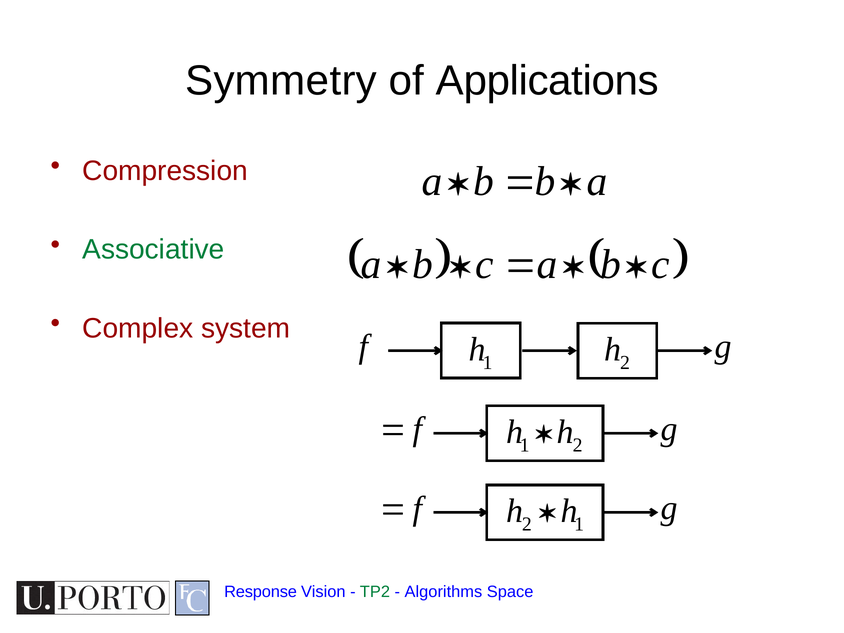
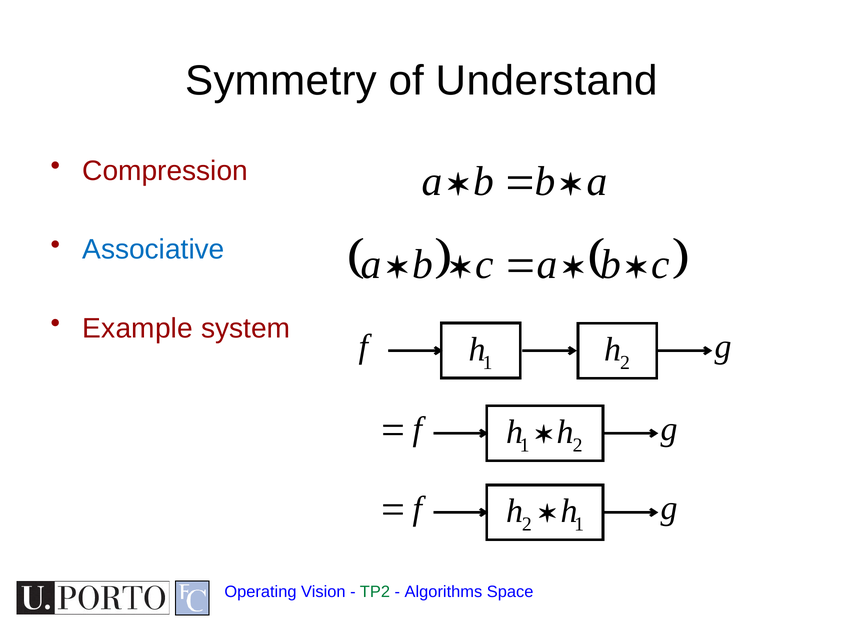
Applications: Applications -> Understand
Associative colour: green -> blue
Complex: Complex -> Example
Response: Response -> Operating
